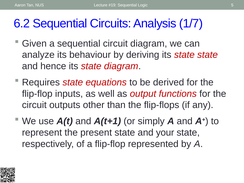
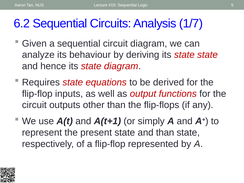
and your: your -> than
